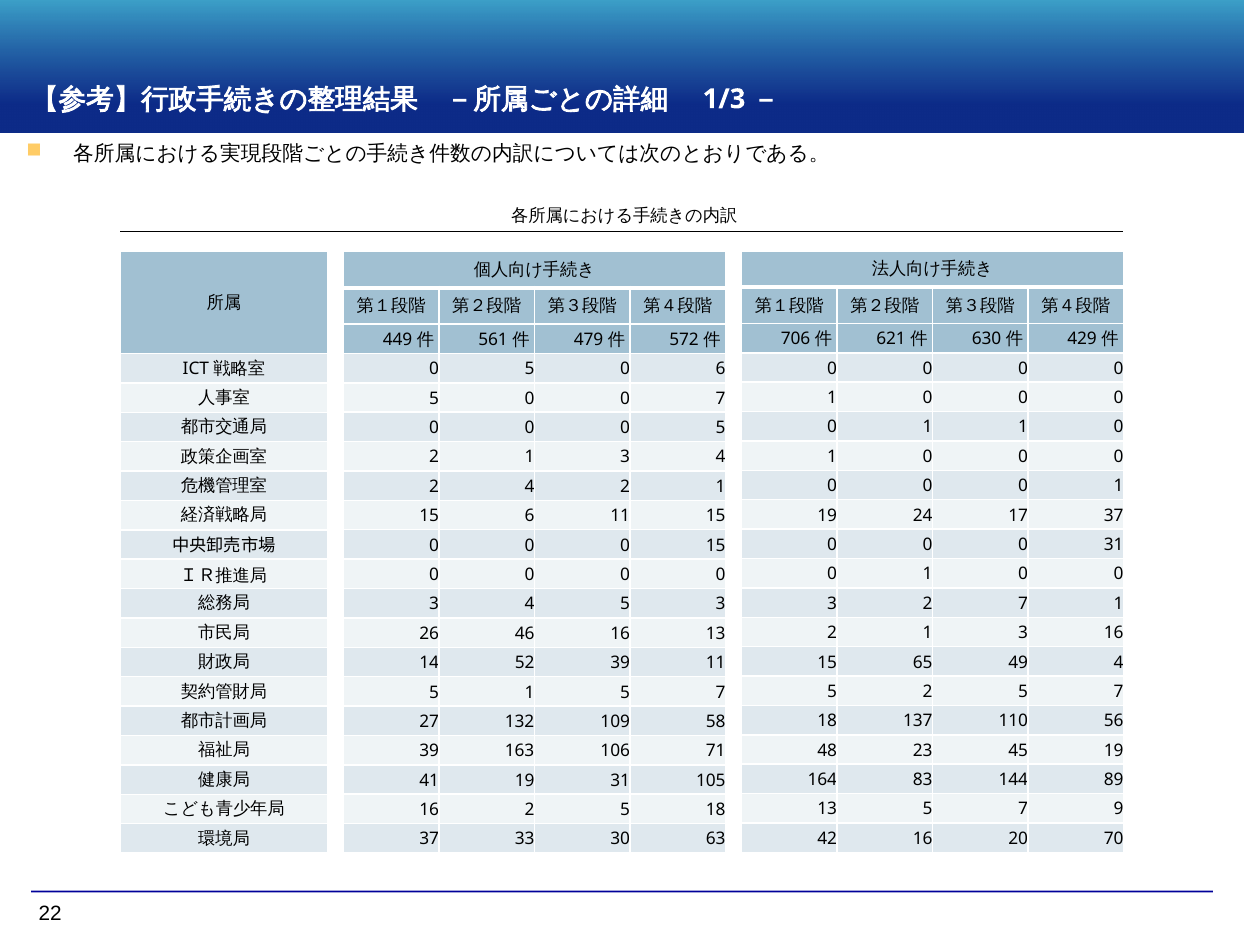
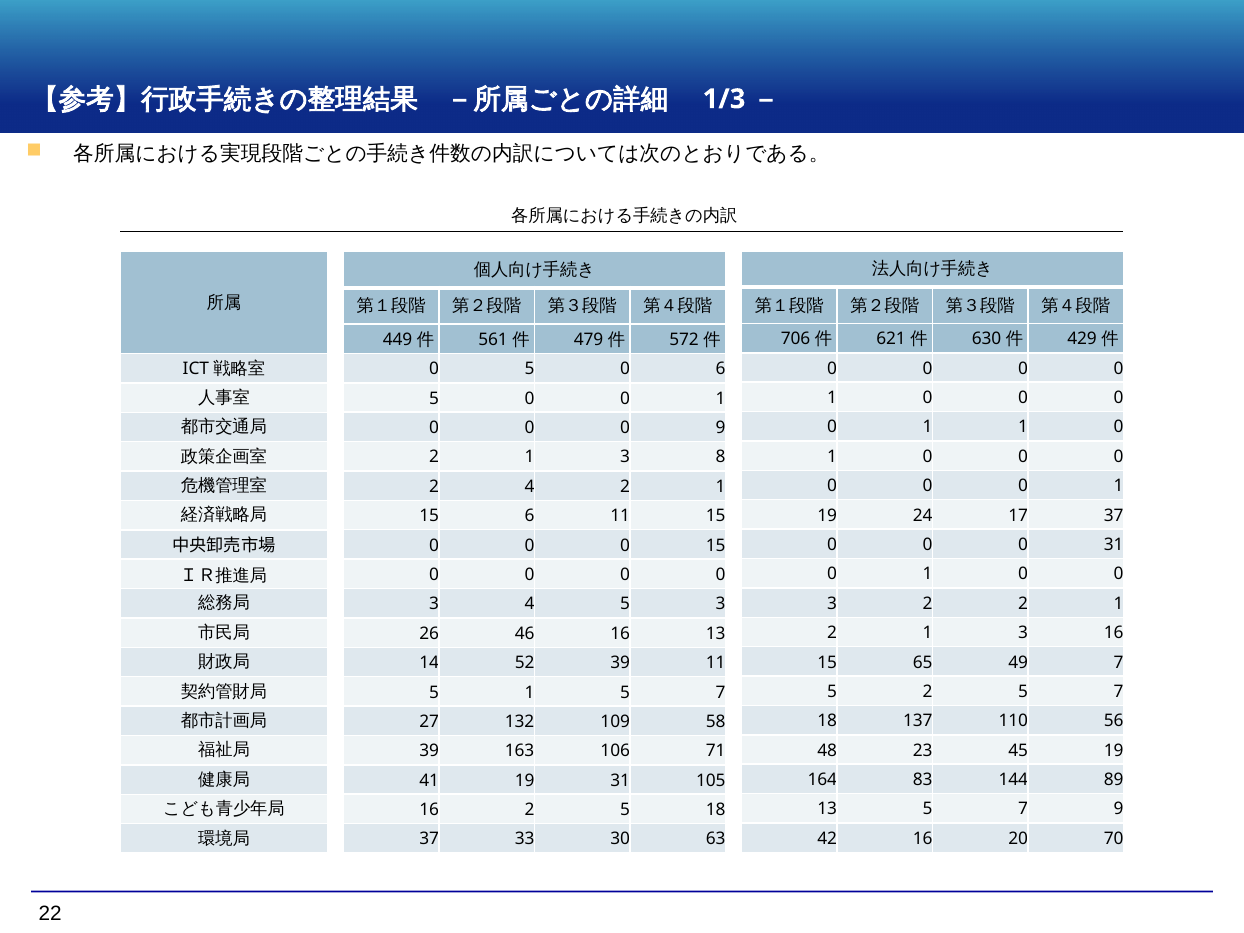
5 0 0 7: 7 -> 1
0 0 5: 5 -> 9
1 3 4: 4 -> 8
2 7: 7 -> 2
49 4: 4 -> 7
